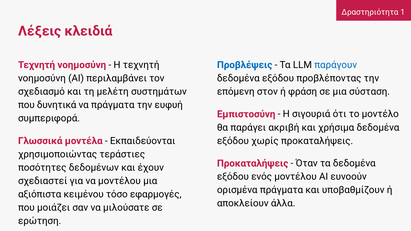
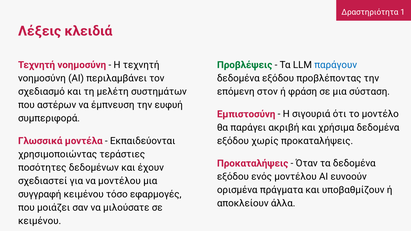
Προβλέψεις colour: blue -> green
δυνητικά: δυνητικά -> αστέρων
να πράγματα: πράγματα -> έμπνευση
αξιόπιστα: αξιόπιστα -> συγγραφή
ερώτηση at (40, 221): ερώτηση -> κειμένου
